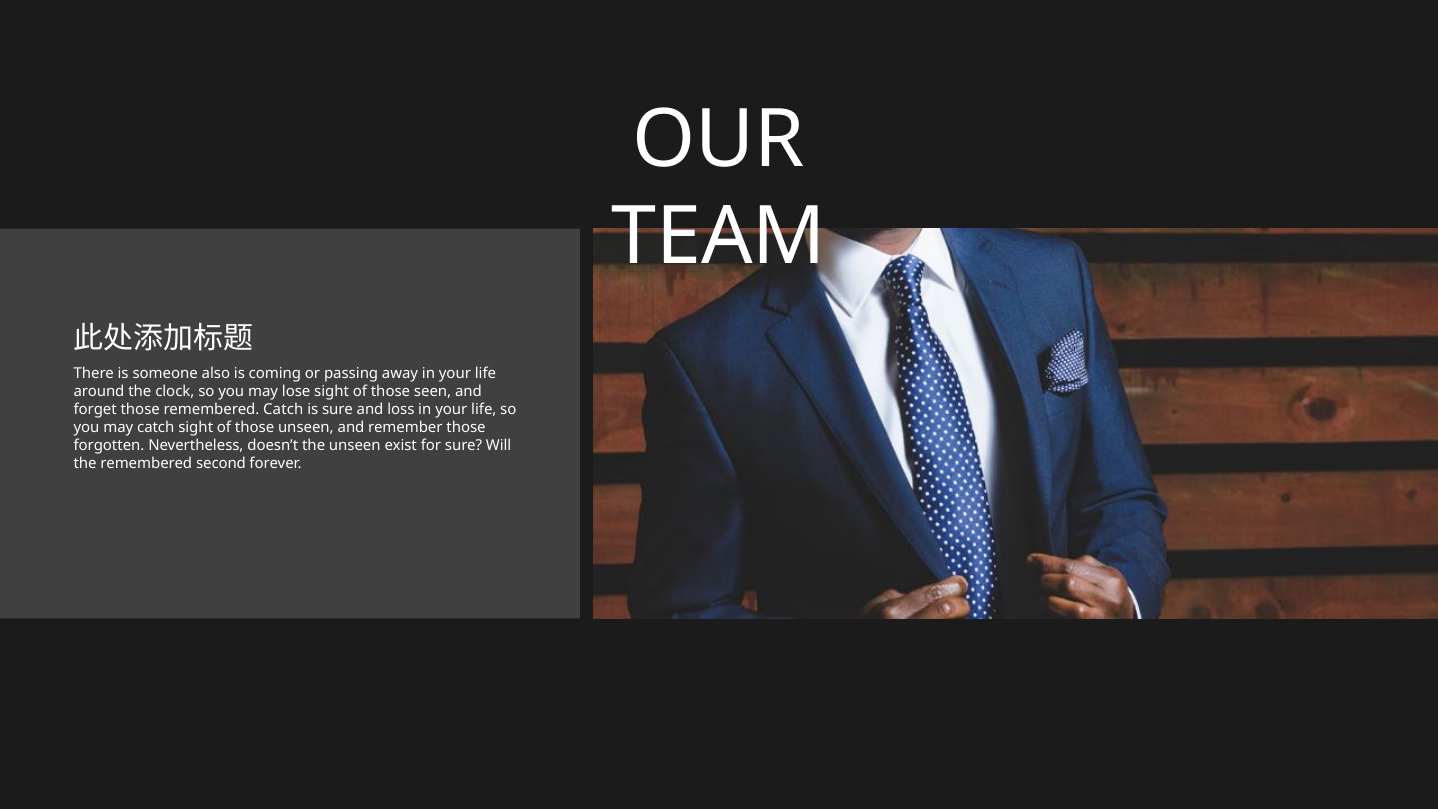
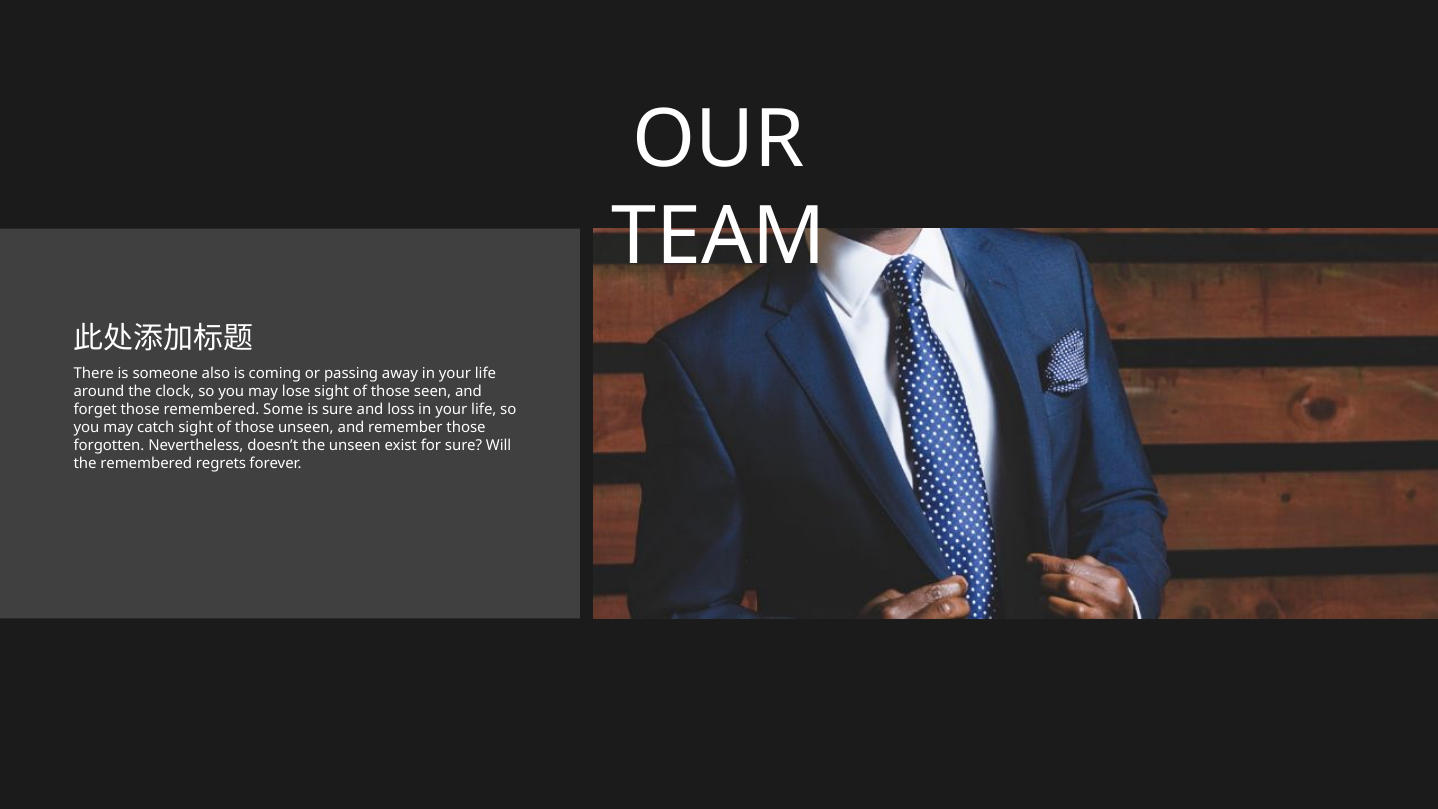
remembered Catch: Catch -> Some
second: second -> regrets
